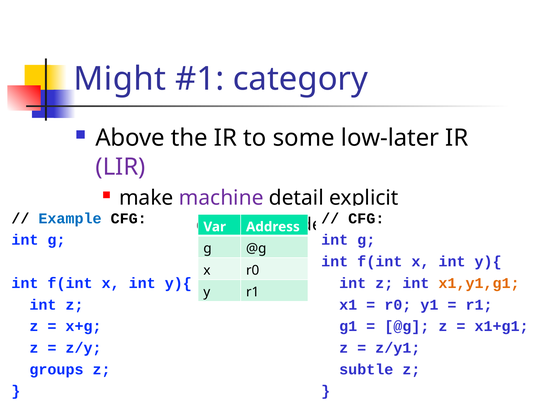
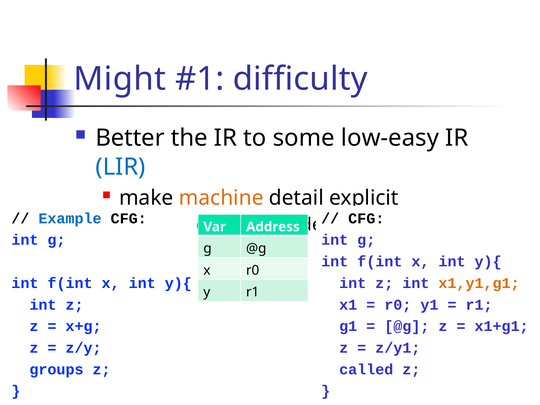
category: category -> difficulty
Above: Above -> Better
low-later: low-later -> low-easy
LIR colour: purple -> blue
machine colour: purple -> orange
subtle: subtle -> called
